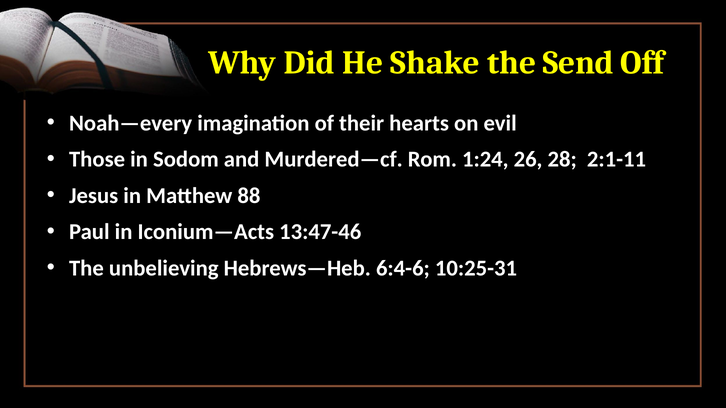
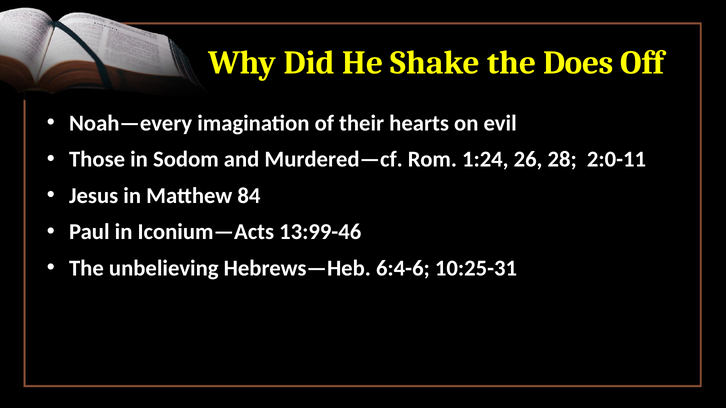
Send: Send -> Does
2:1-11: 2:1-11 -> 2:0-11
88: 88 -> 84
13:47-46: 13:47-46 -> 13:99-46
